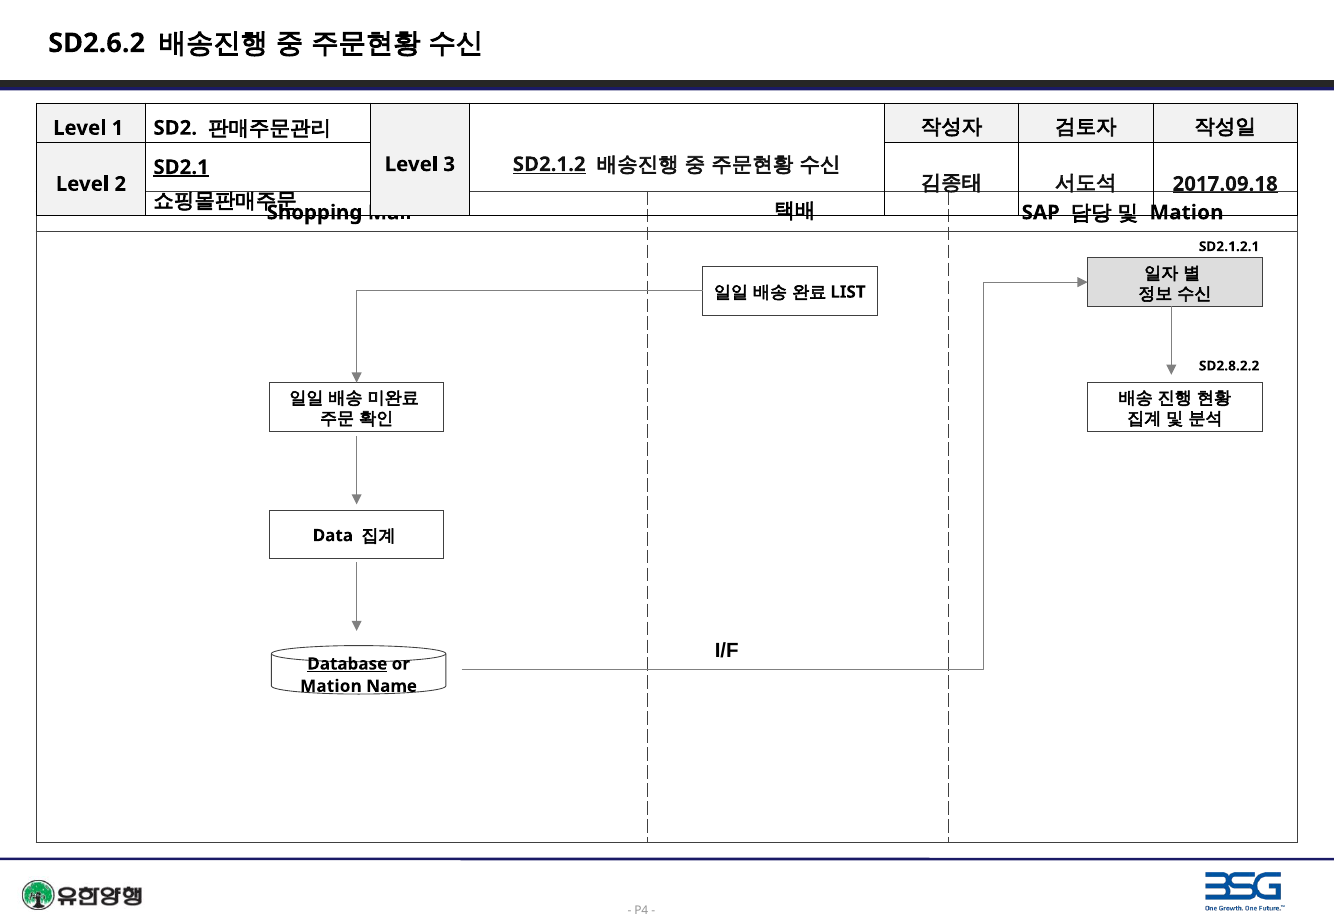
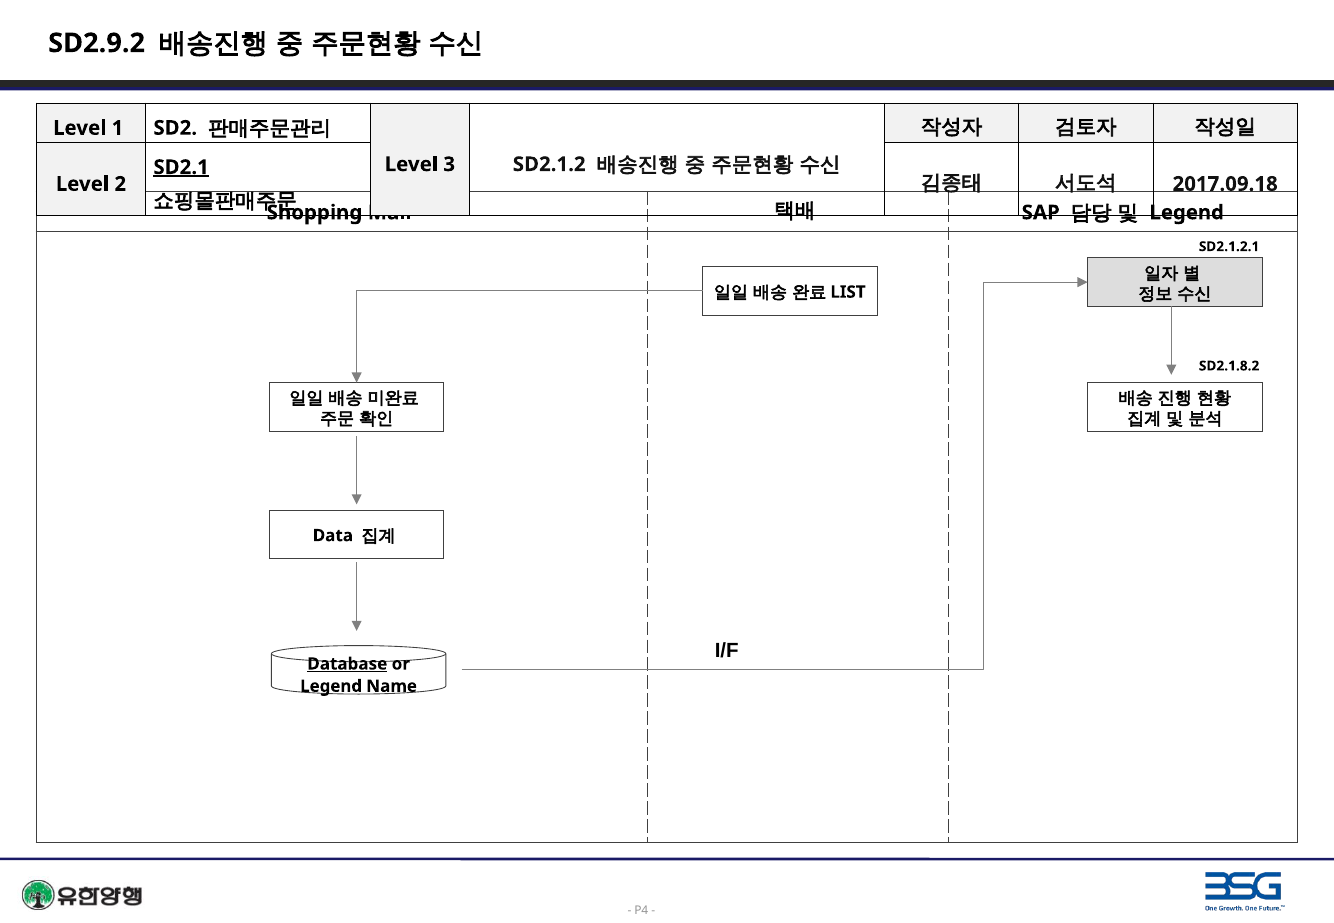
SD2.6.2: SD2.6.2 -> SD2.9.2
SD2.1.2 underline: present -> none
2017.09.18 underline: present -> none
Mation at (1187, 213): Mation -> Legend
SD2.8.2.2: SD2.8.2.2 -> SD2.1.8.2
Mation at (331, 687): Mation -> Legend
